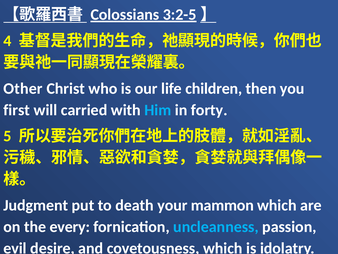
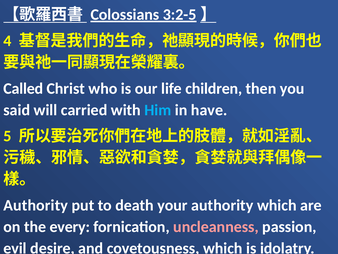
Other: Other -> Called
first: first -> said
forty: forty -> have
Judgment at (36, 205): Judgment -> Authority
your mammon: mammon -> authority
uncleanness colour: light blue -> pink
